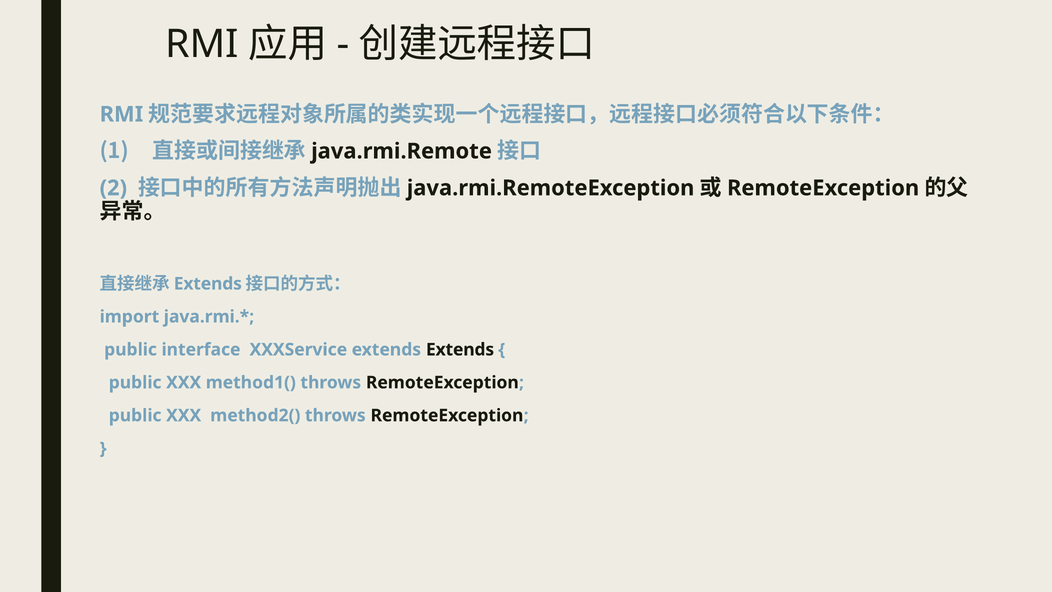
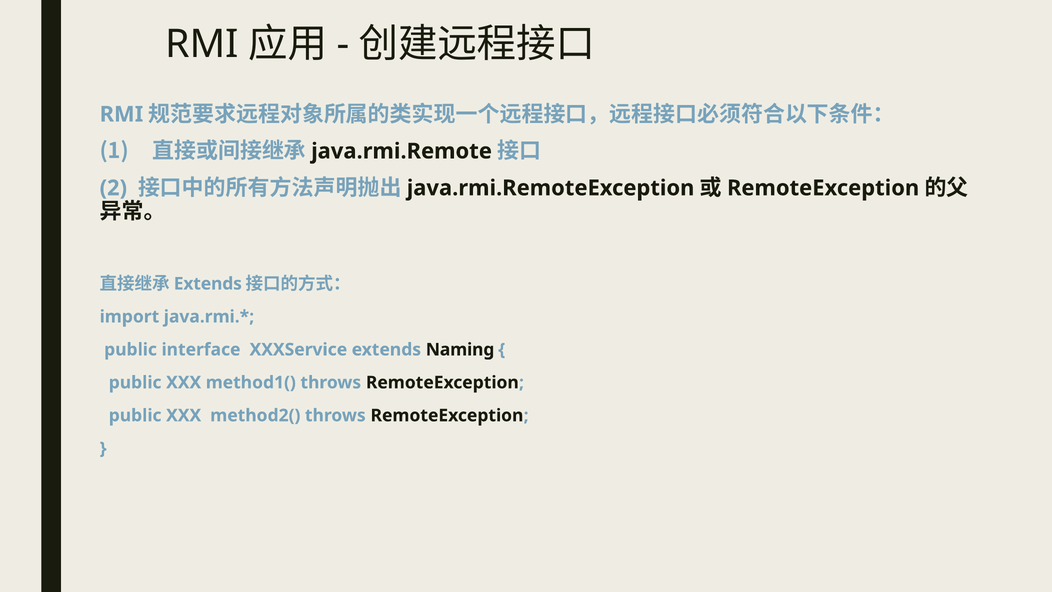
extends Extends: Extends -> Naming
